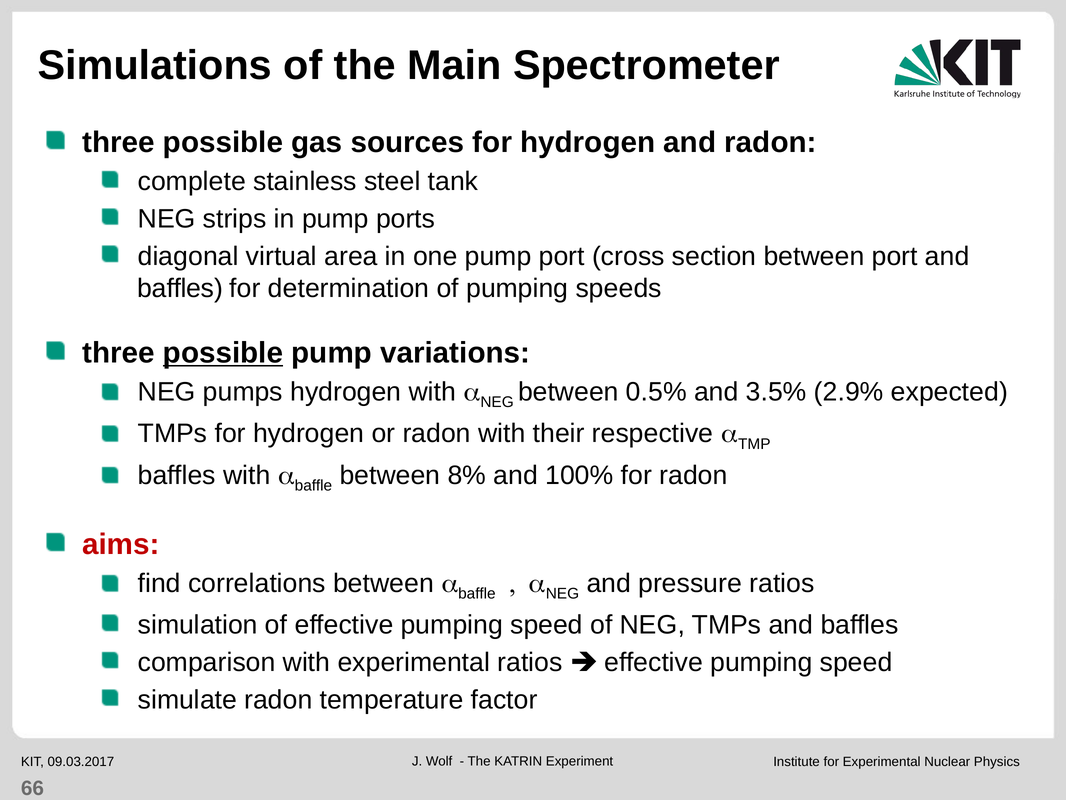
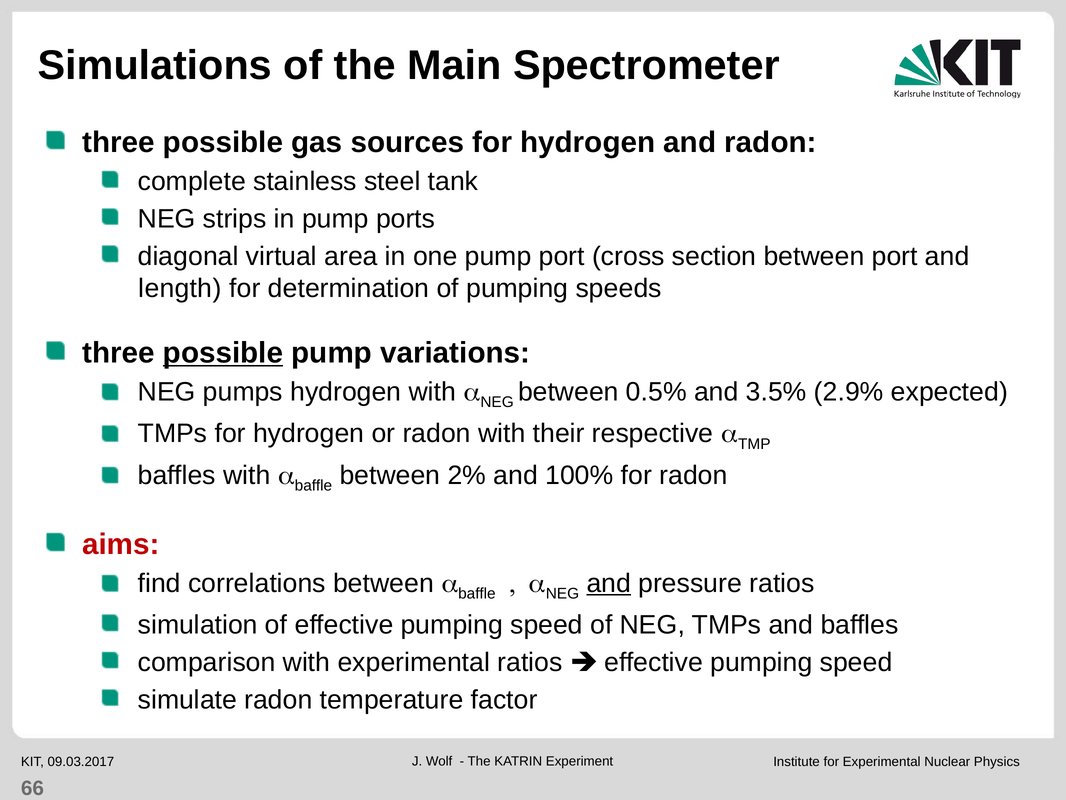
baffles at (180, 288): baffles -> length
8%: 8% -> 2%
and at (609, 583) underline: none -> present
